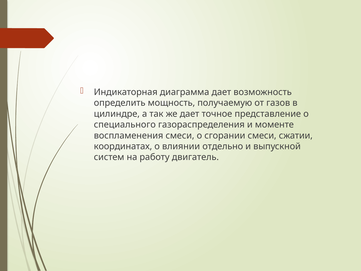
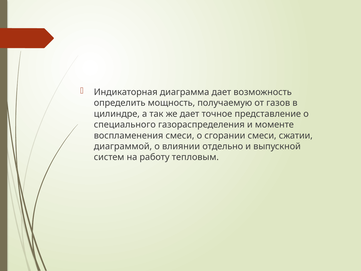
координатах: координатах -> диаграммой
двигатель: двигатель -> тепловым
